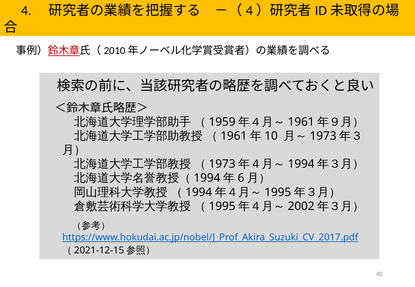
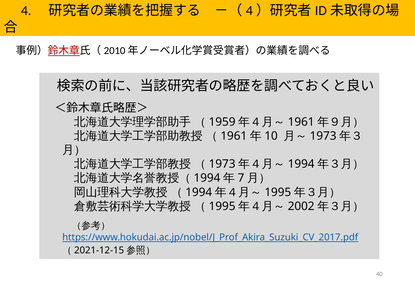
6: 6 -> 7
